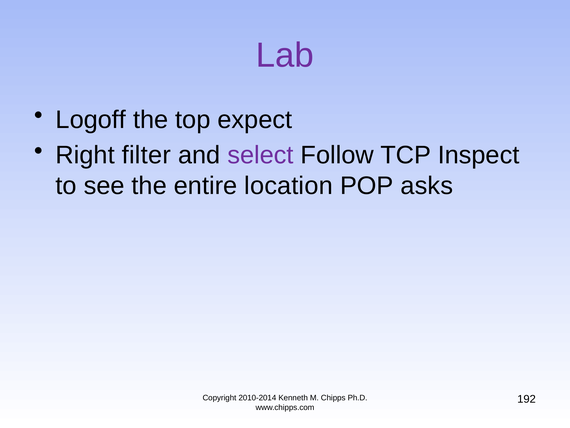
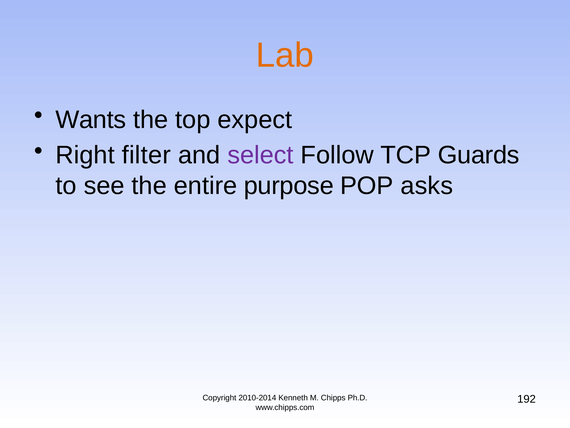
Lab colour: purple -> orange
Logoff: Logoff -> Wants
Inspect: Inspect -> Guards
location: location -> purpose
